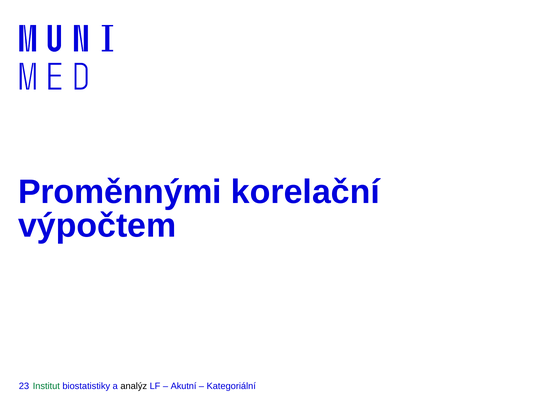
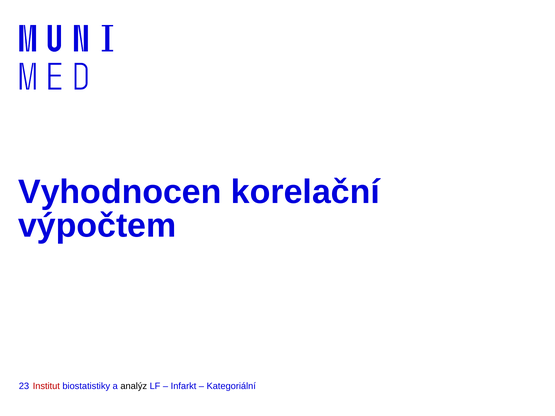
Proměnnými: Proměnnými -> Vyhodnocen
Institut colour: green -> red
Akutní: Akutní -> Infarkt
